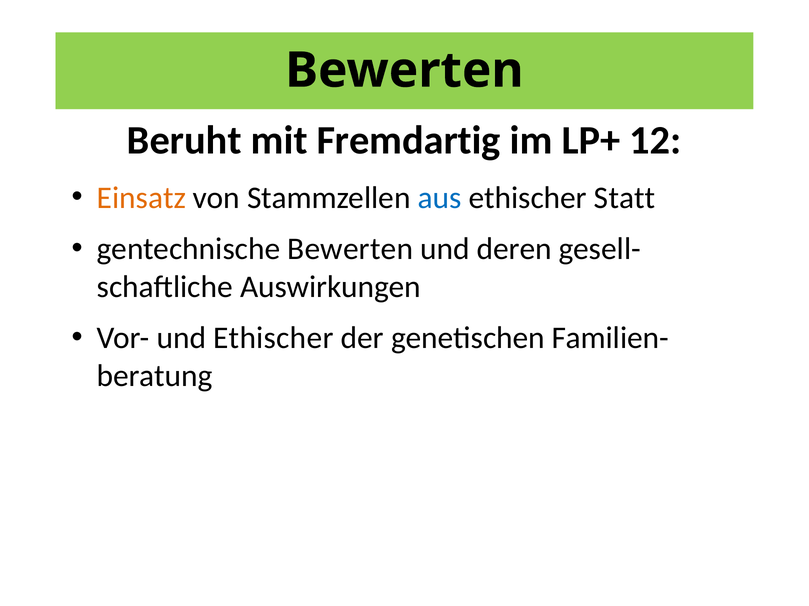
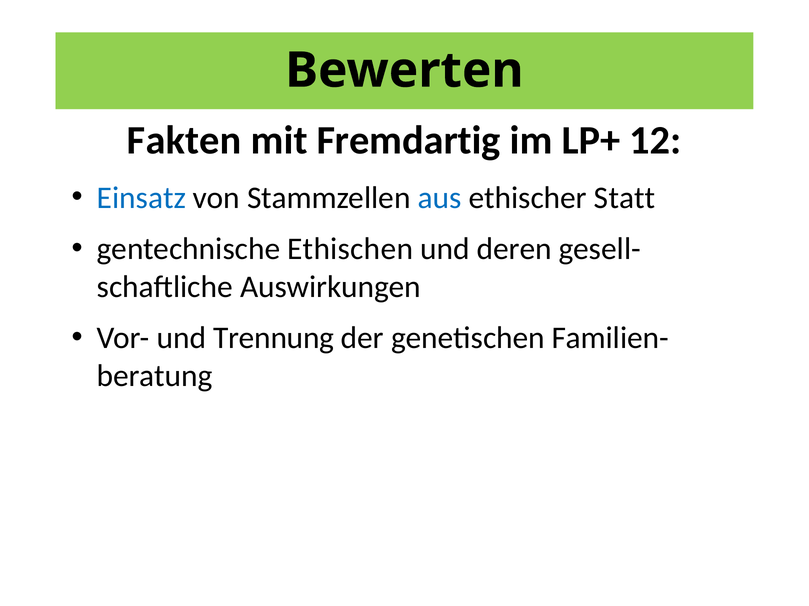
Beruht: Beruht -> Fakten
Einsatz colour: orange -> blue
gentechnische Bewerten: Bewerten -> Ethischen
und Ethischer: Ethischer -> Trennung
